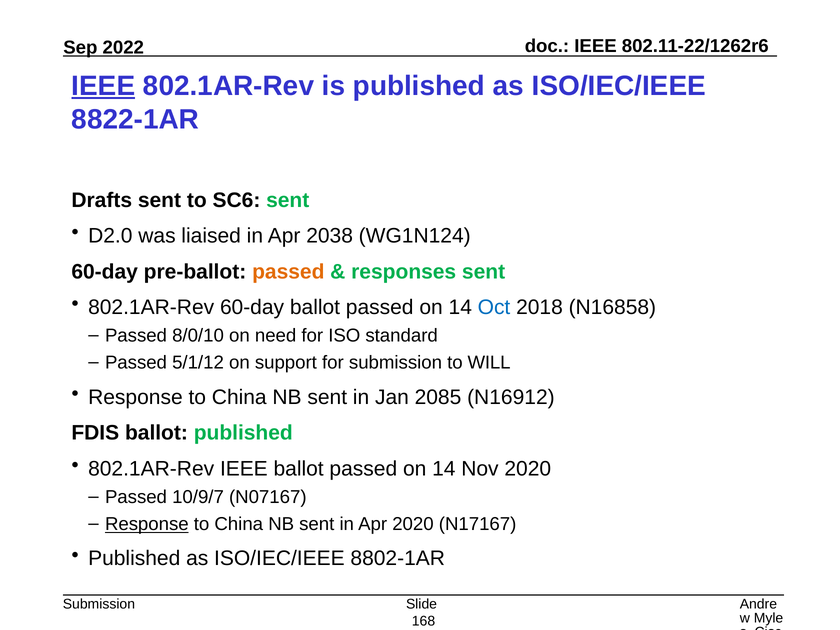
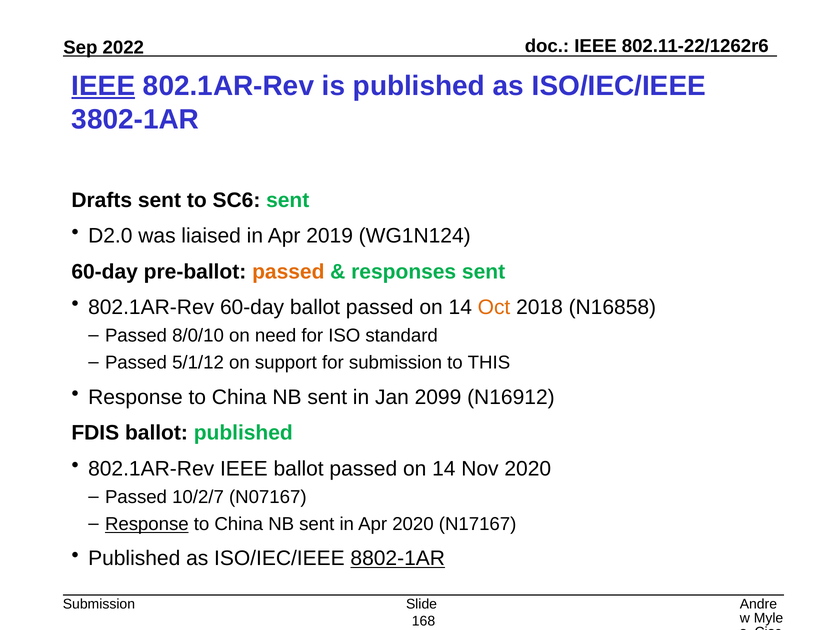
8822-1AR: 8822-1AR -> 3802-1AR
2038: 2038 -> 2019
Oct colour: blue -> orange
WILL: WILL -> THIS
2085: 2085 -> 2099
10/9/7: 10/9/7 -> 10/2/7
8802-1AR underline: none -> present
